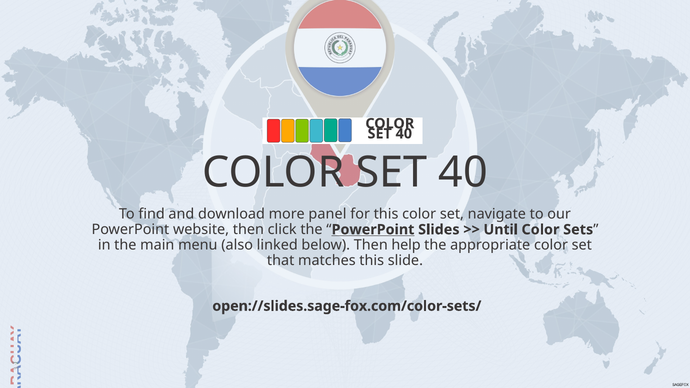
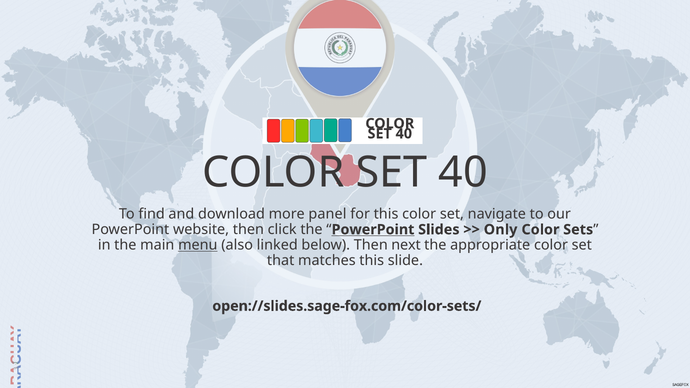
Until: Until -> Only
menu underline: none -> present
help: help -> next
